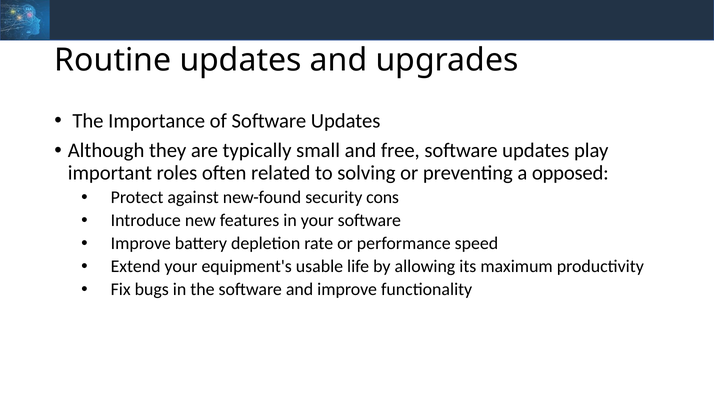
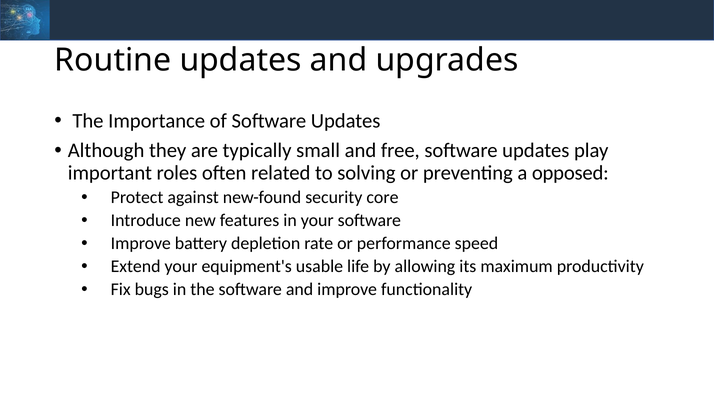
cons: cons -> core
